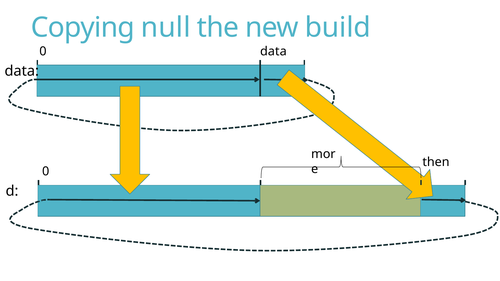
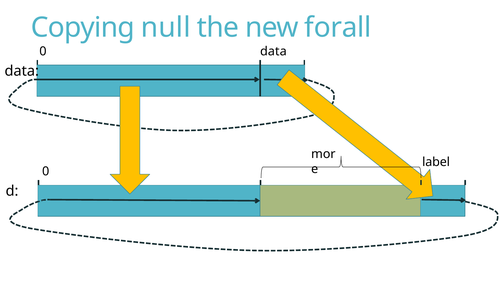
build: build -> forall
then: then -> label
